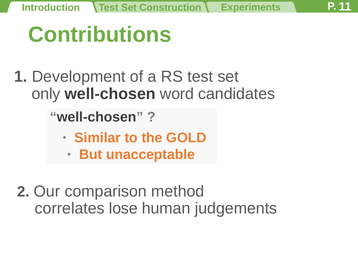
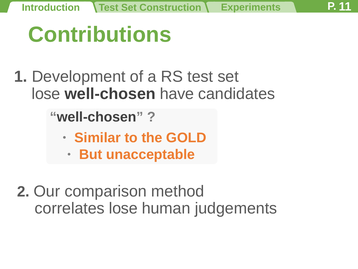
only at (46, 94): only -> lose
word: word -> have
